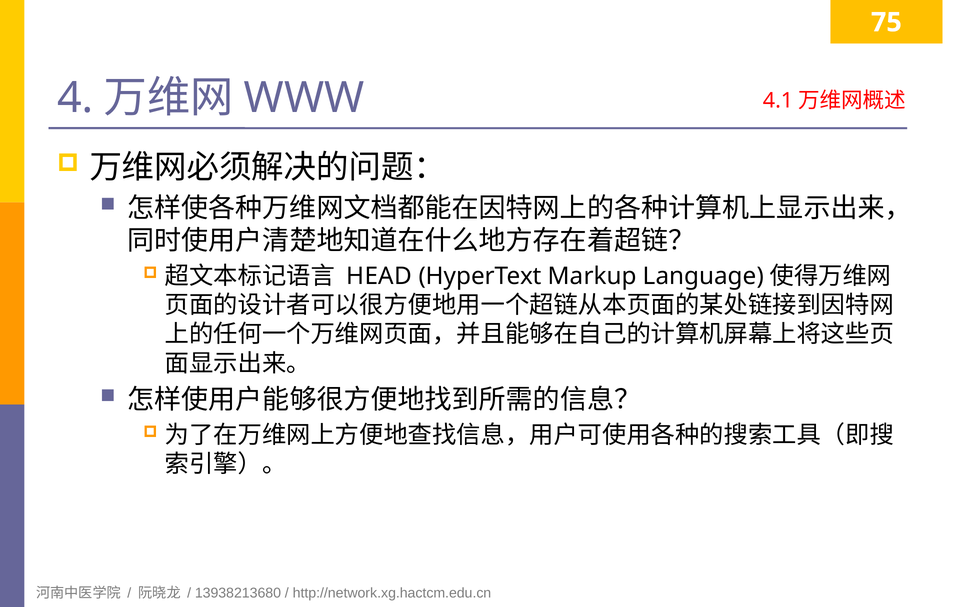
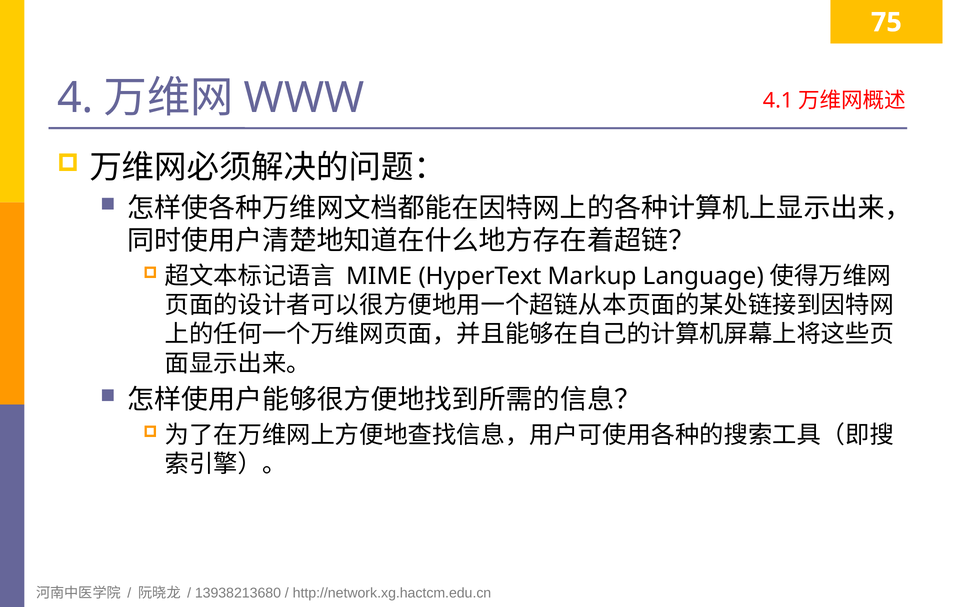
HEAD: HEAD -> MIME
